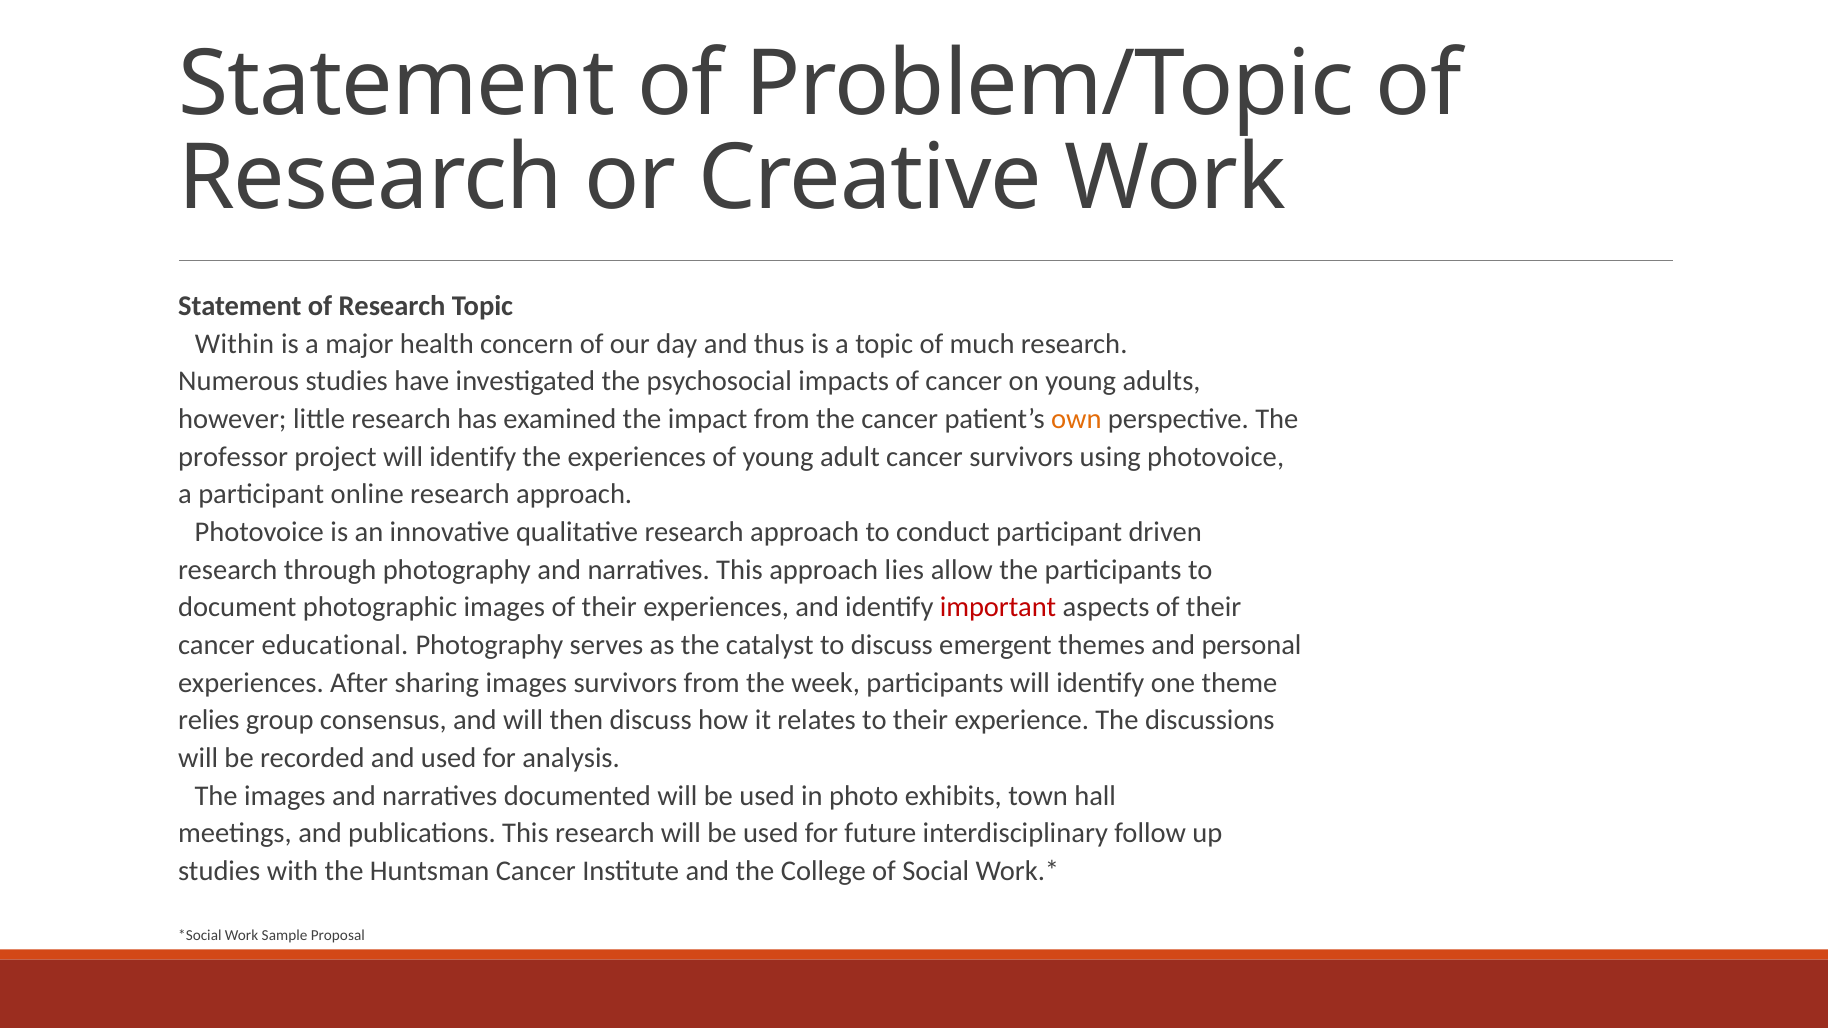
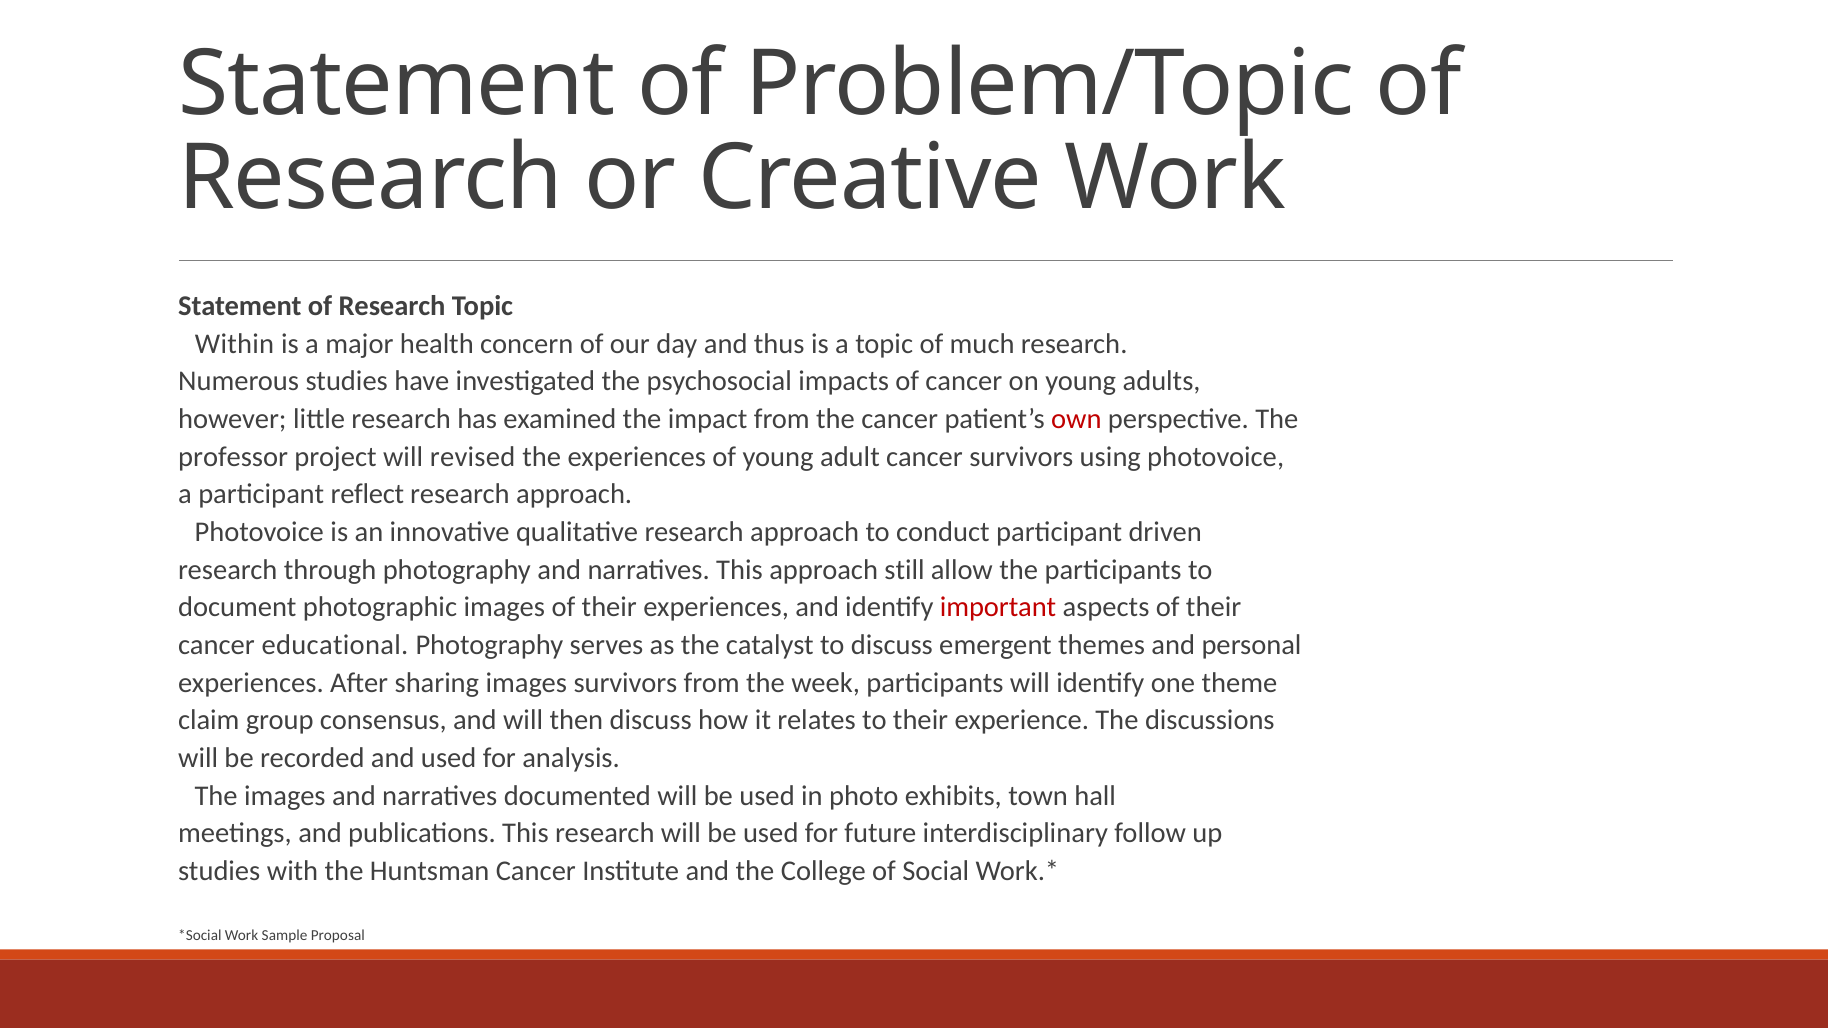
own colour: orange -> red
project will identify: identify -> revised
online: online -> reflect
lies: lies -> still
relies: relies -> claim
